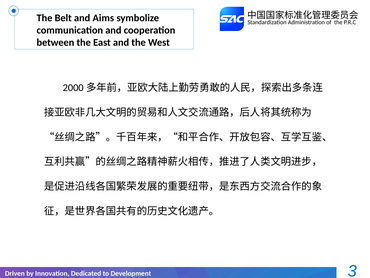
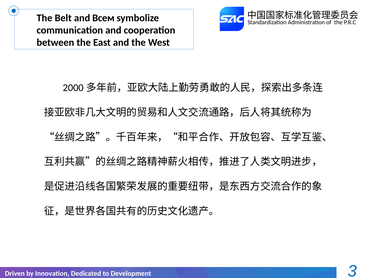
Aims: Aims -> Всем
